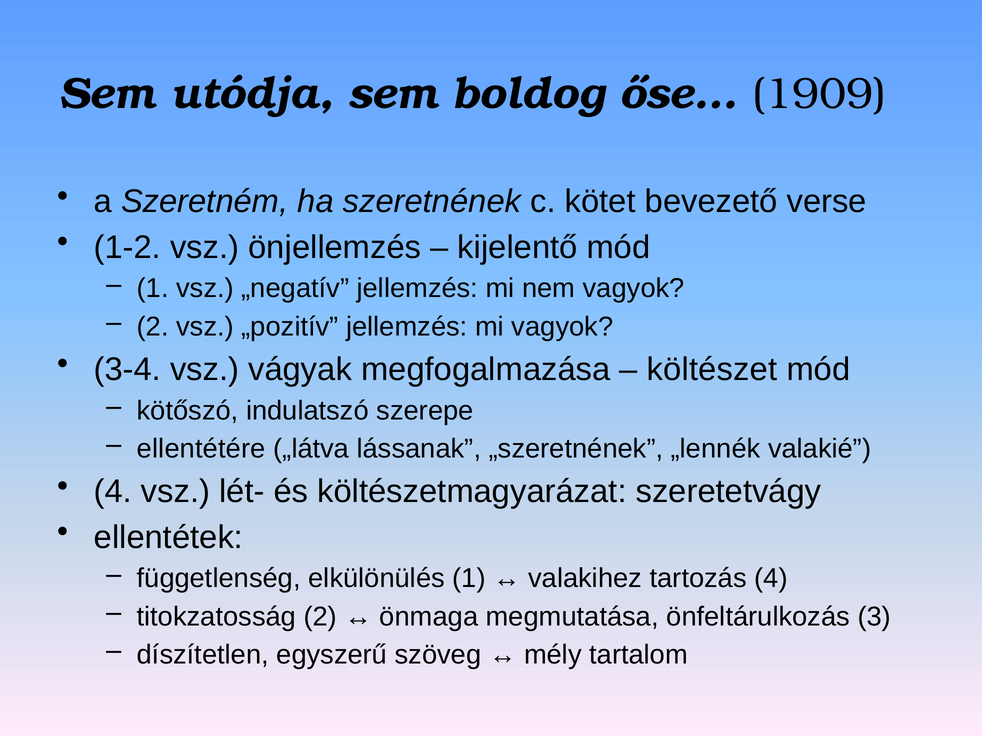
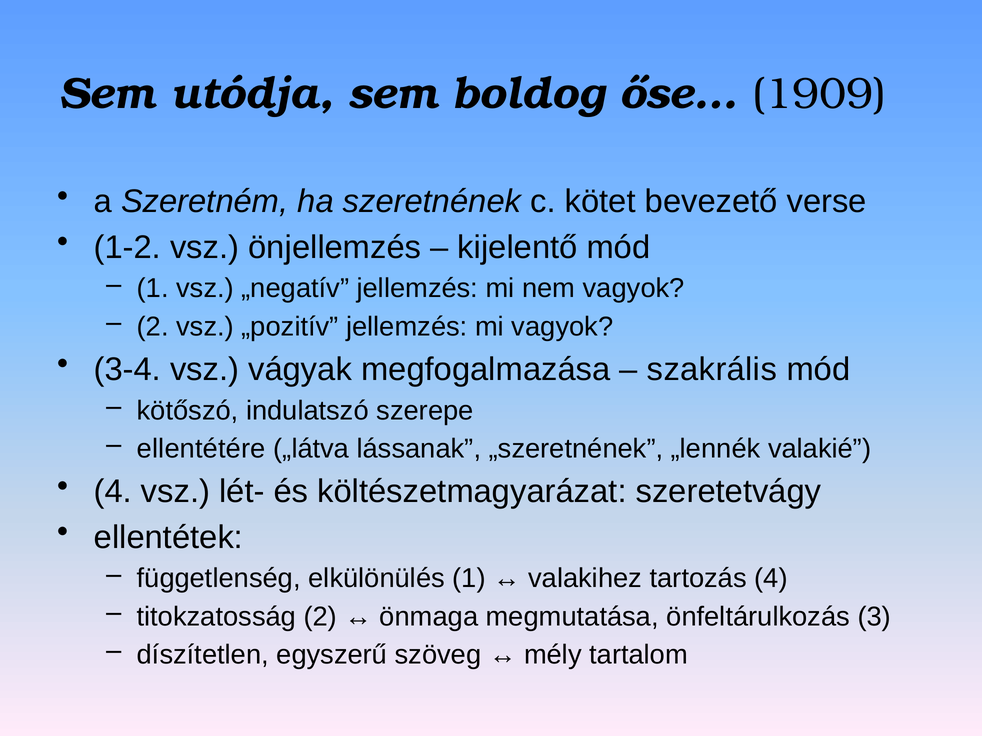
költészet: költészet -> szakrális
